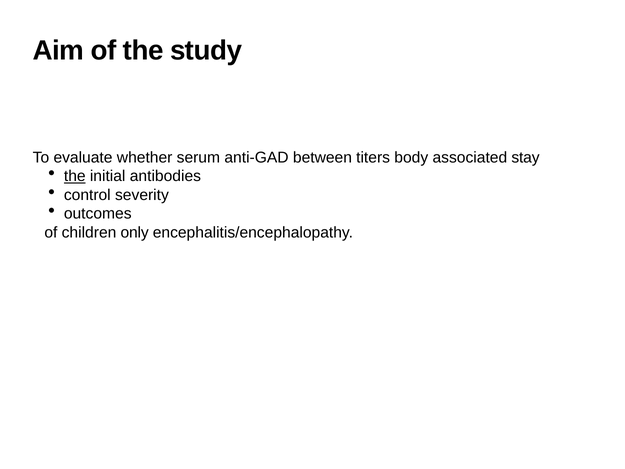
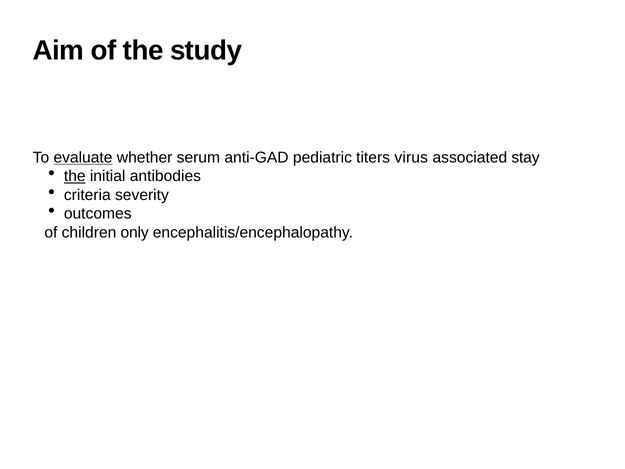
evaluate underline: none -> present
between: between -> pediatric
body: body -> virus
control: control -> criteria
